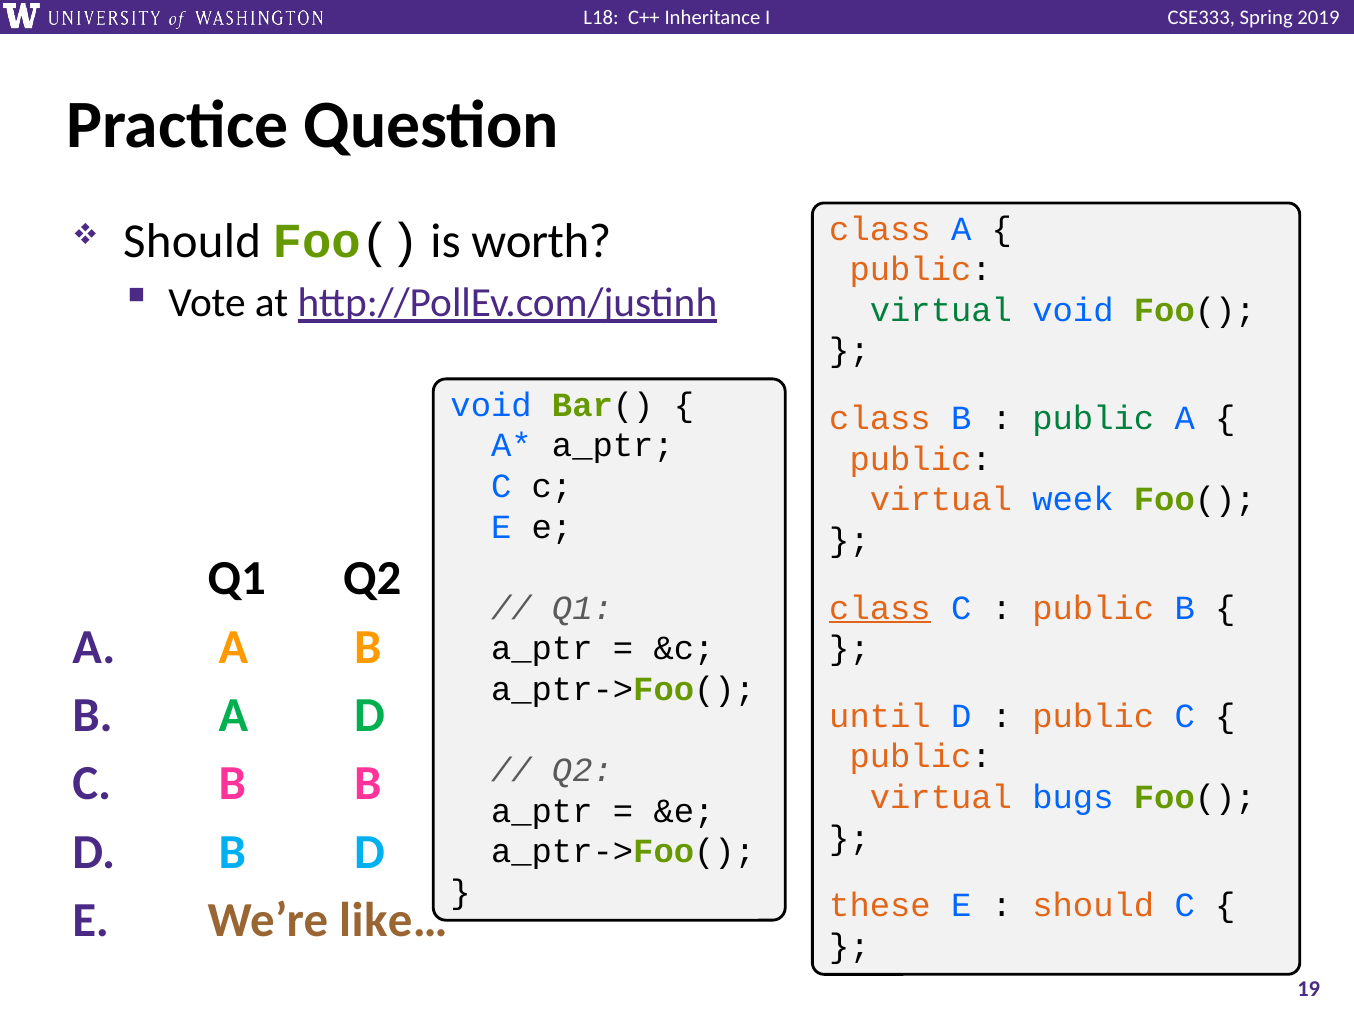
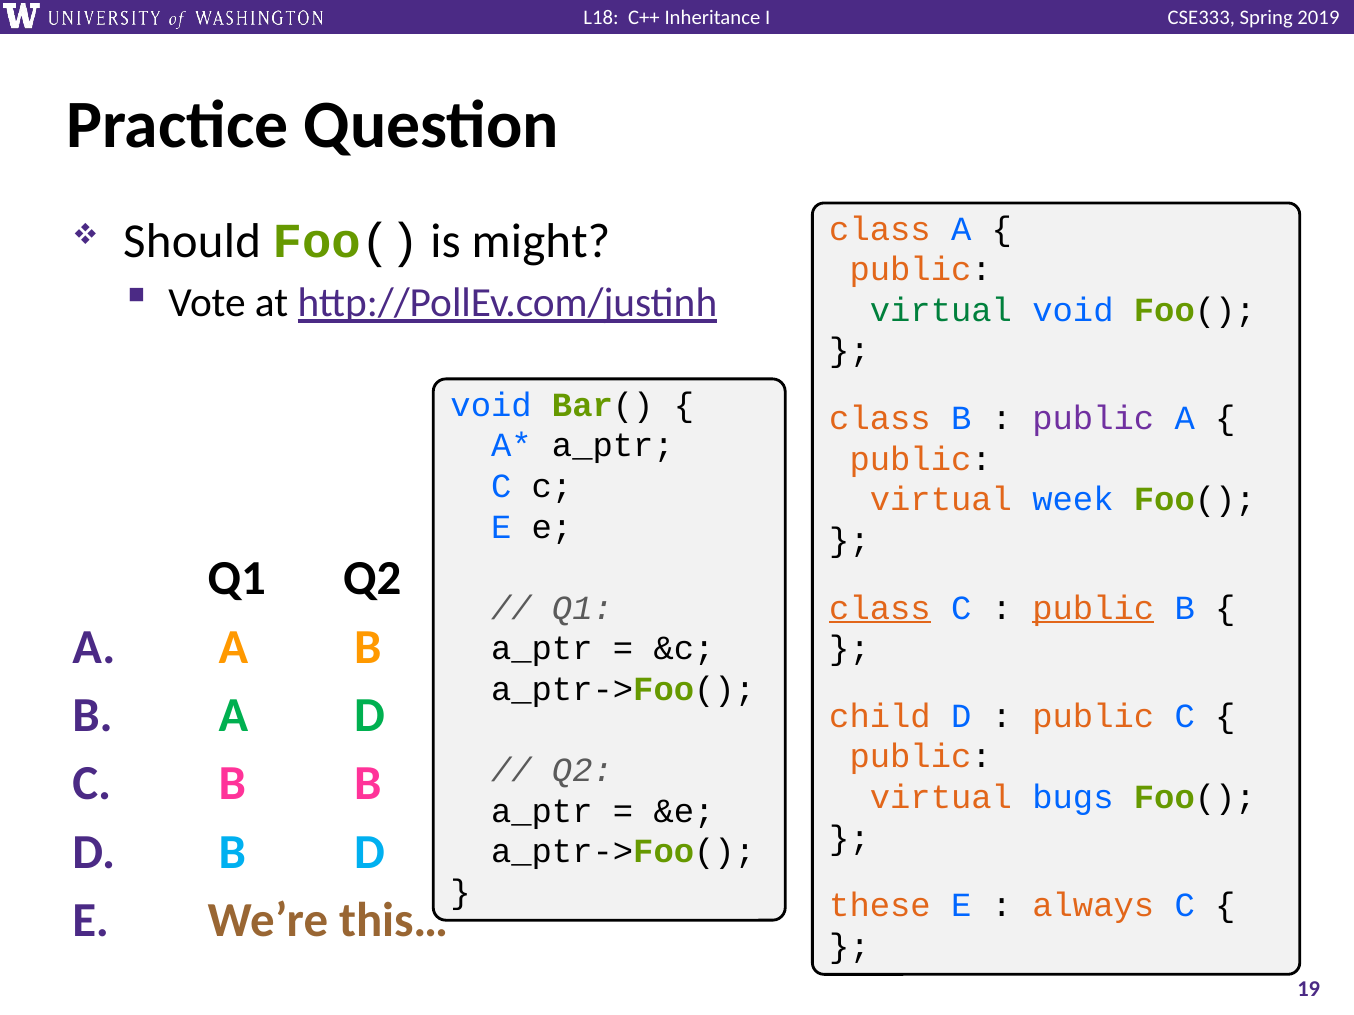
worth: worth -> might
public at (1093, 419) colour: green -> purple
public at (1093, 608) underline: none -> present
until: until -> child
should at (1093, 906): should -> always
like…: like… -> this…
